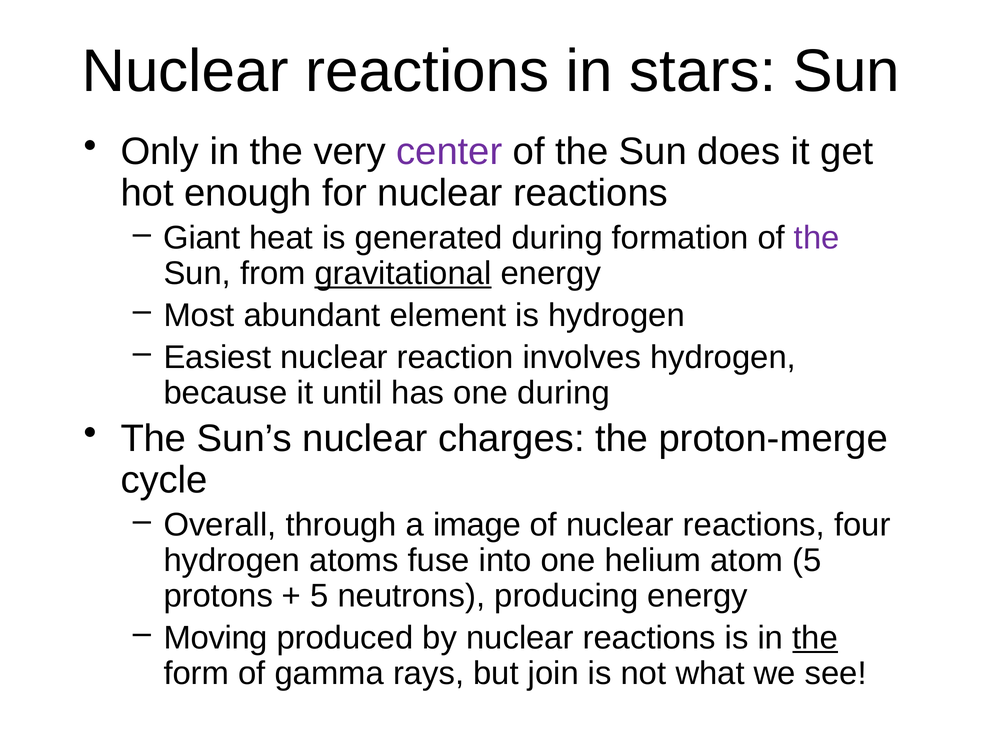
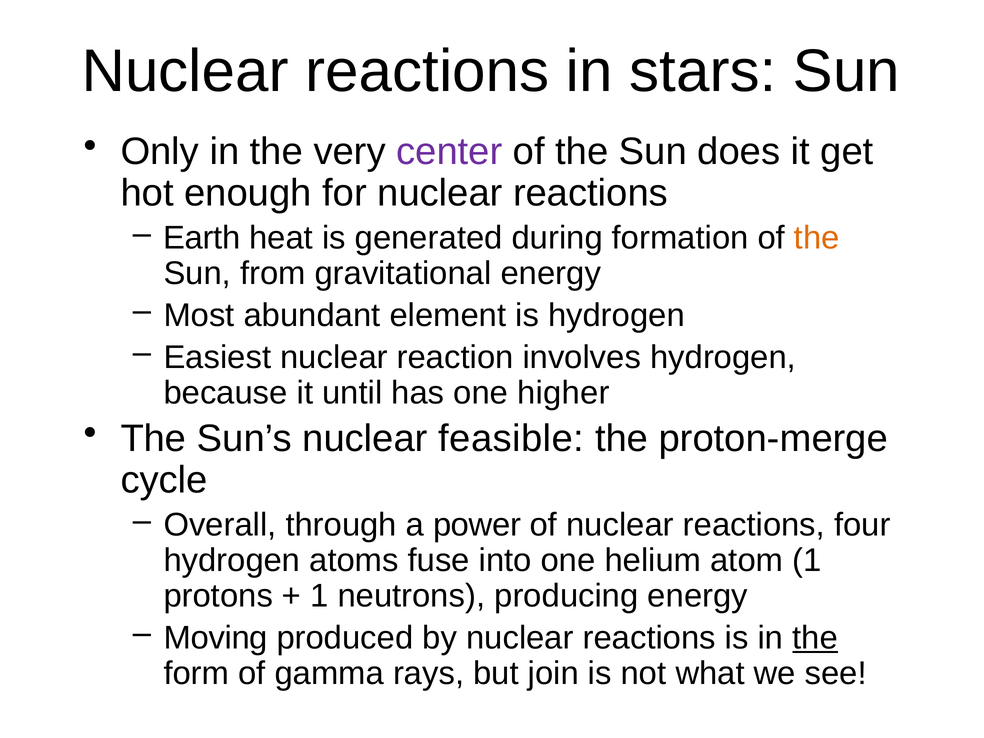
Giant: Giant -> Earth
the at (817, 238) colour: purple -> orange
gravitational underline: present -> none
one during: during -> higher
charges: charges -> feasible
image: image -> power
atom 5: 5 -> 1
5 at (319, 596): 5 -> 1
